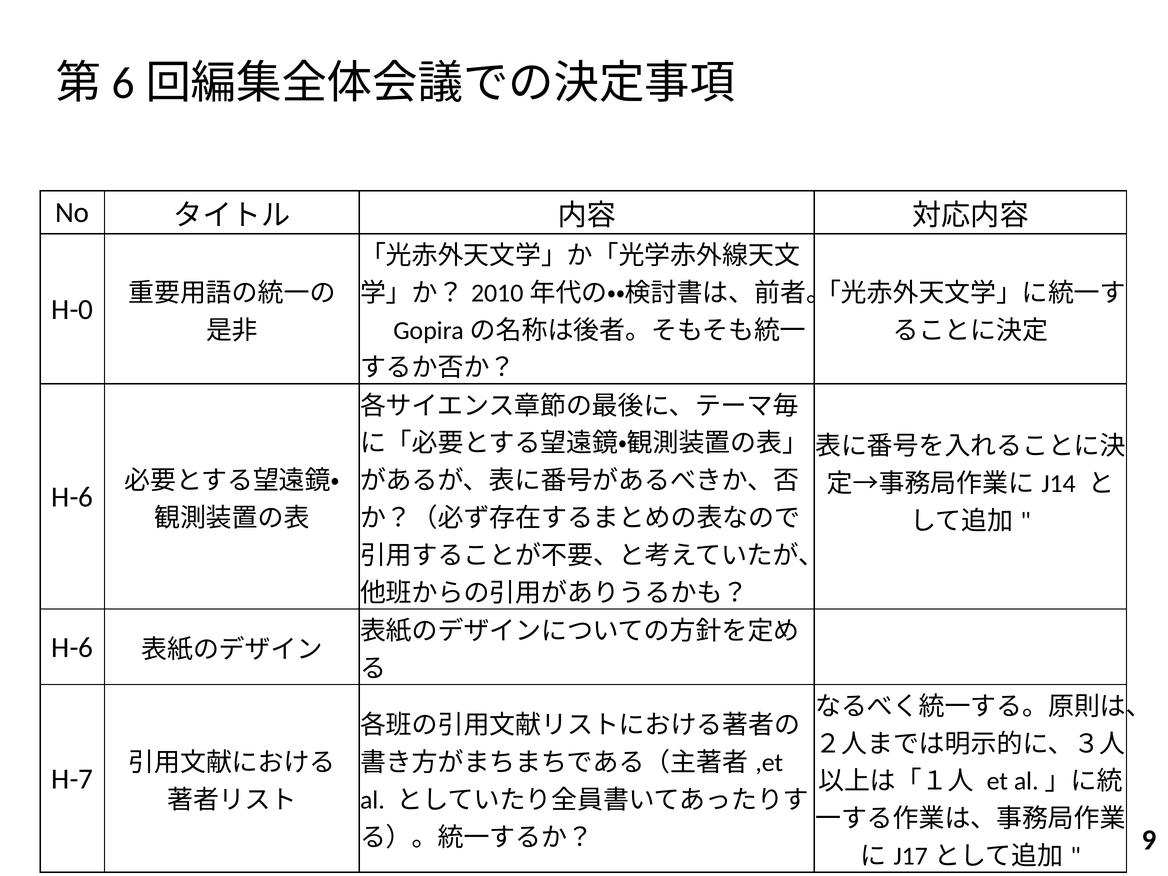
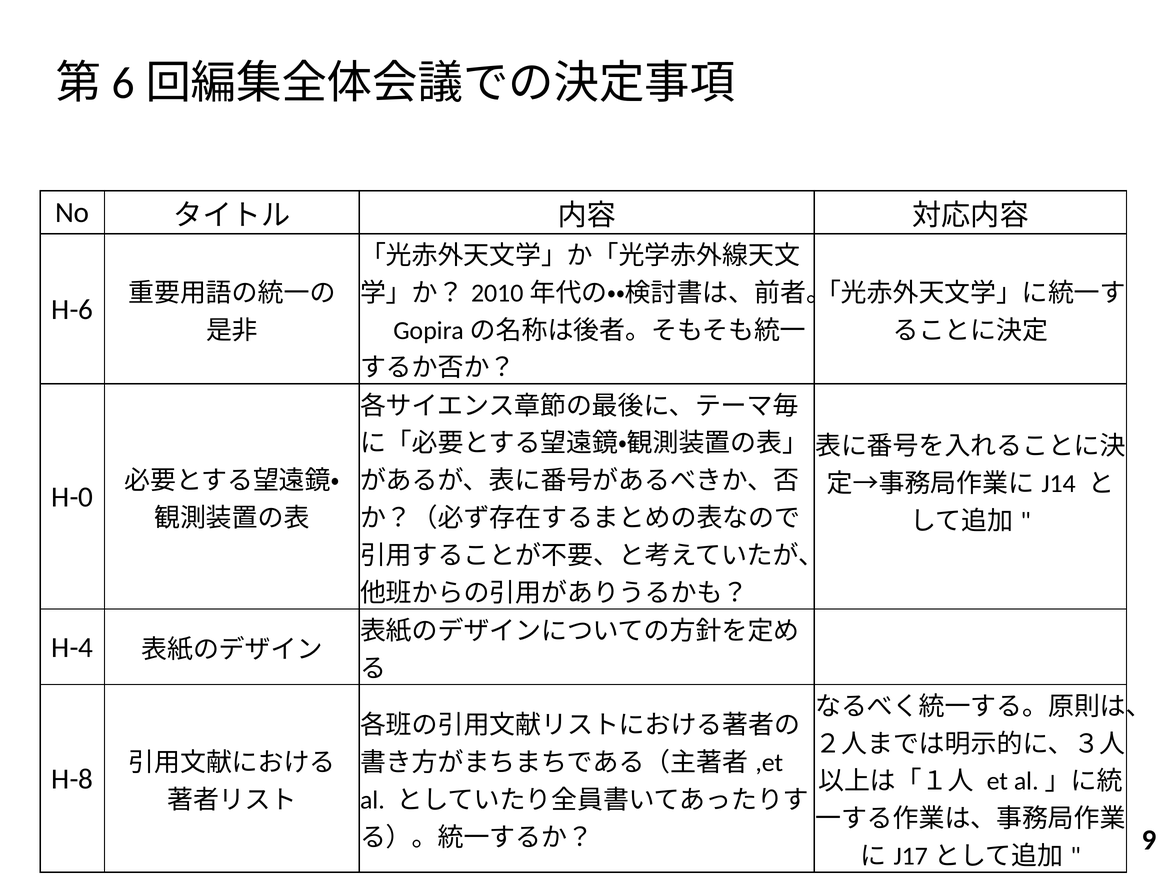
H-0: H-0 -> H-6
H-6 at (72, 497): H-6 -> H-0
H-6 at (72, 647): H-6 -> H-4
H-7: H-7 -> H-8
